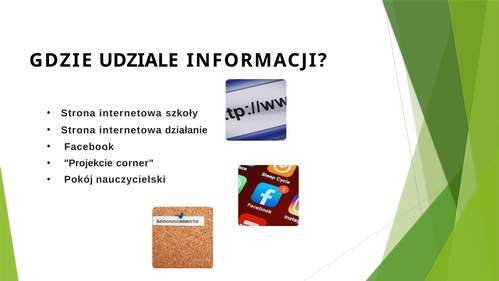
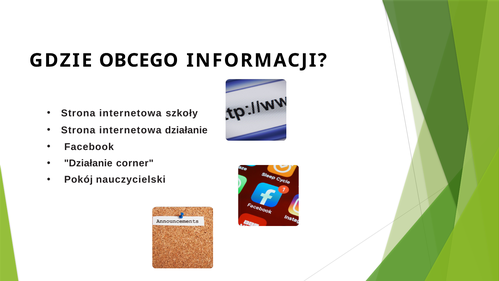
UDZIALE: UDZIALE -> OBCEGO
Projekcie at (88, 163): Projekcie -> Działanie
